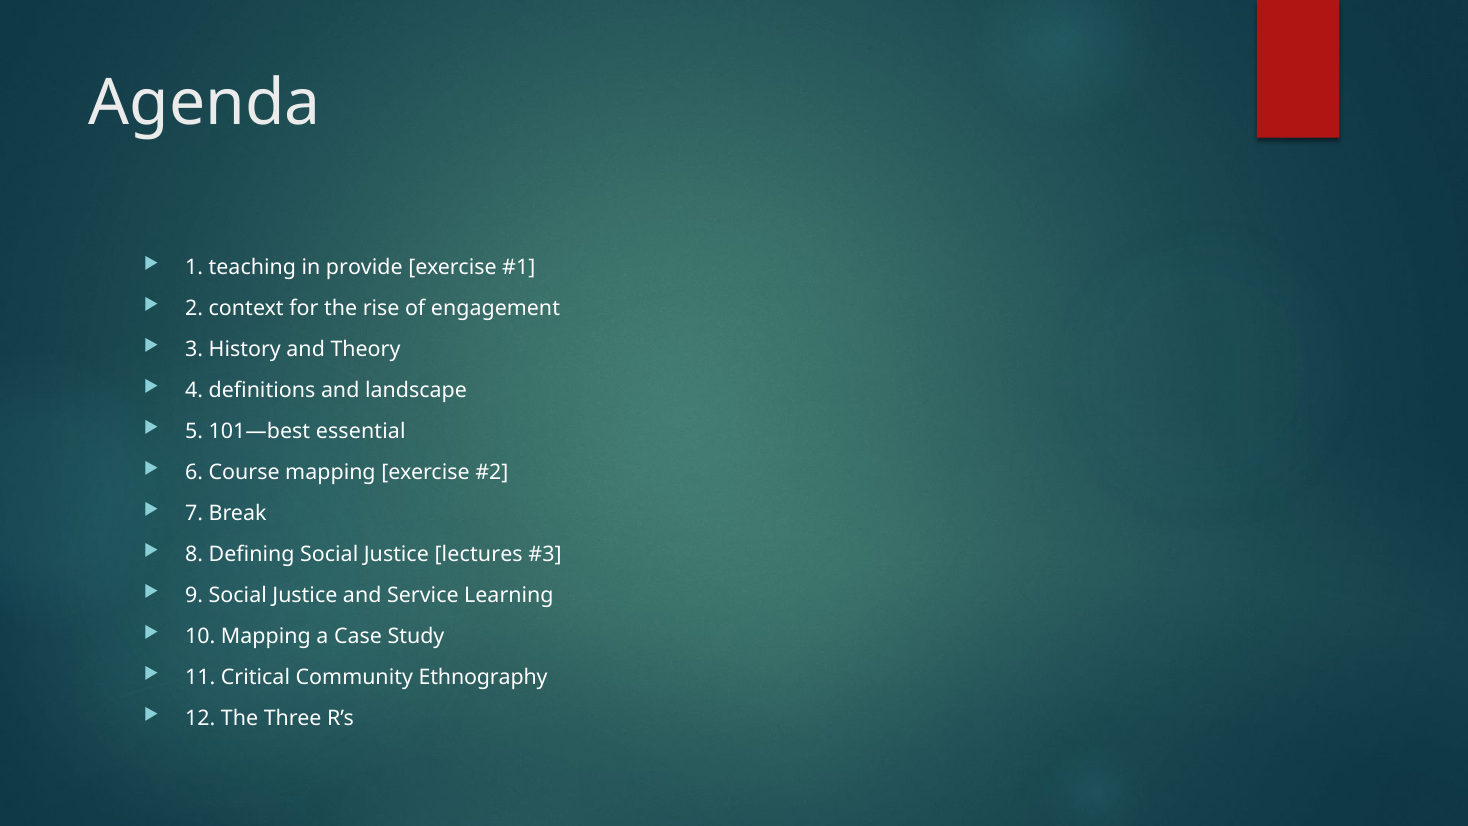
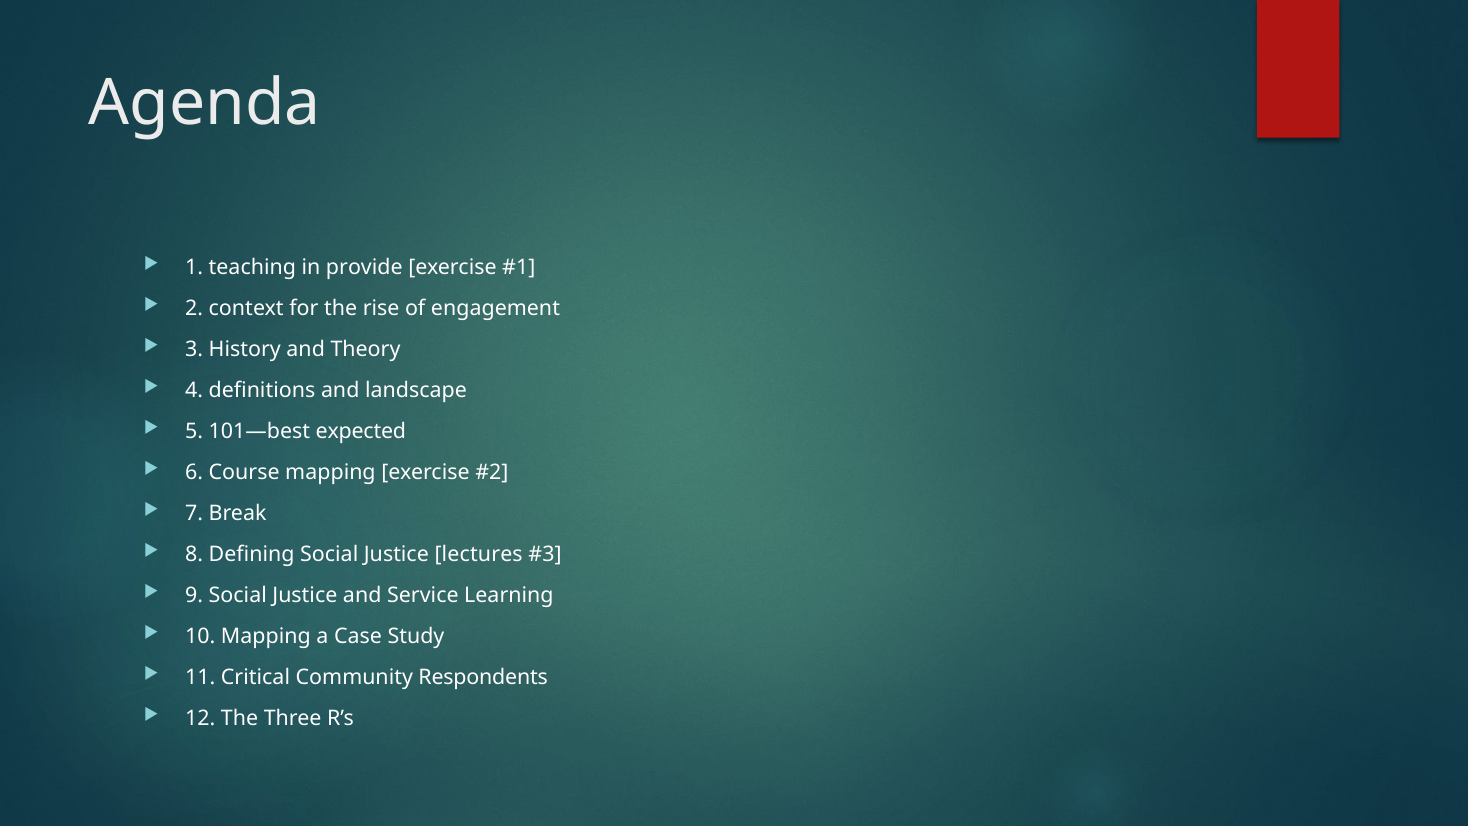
essential: essential -> expected
Ethnography: Ethnography -> Respondents
